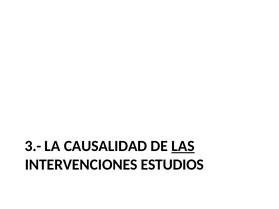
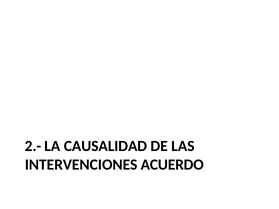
3.-: 3.- -> 2.-
LAS underline: present -> none
ESTUDIOS: ESTUDIOS -> ACUERDO
